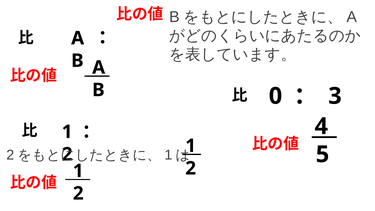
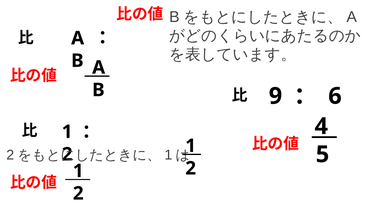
0: 0 -> 9
3: 3 -> 6
